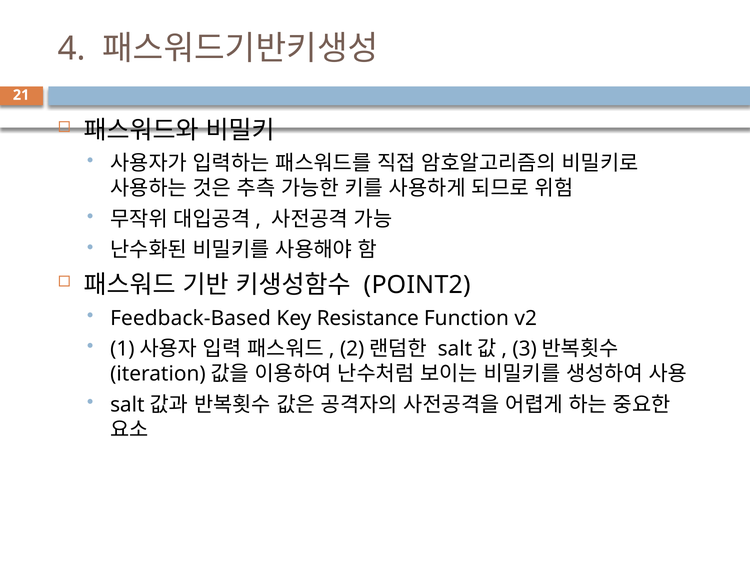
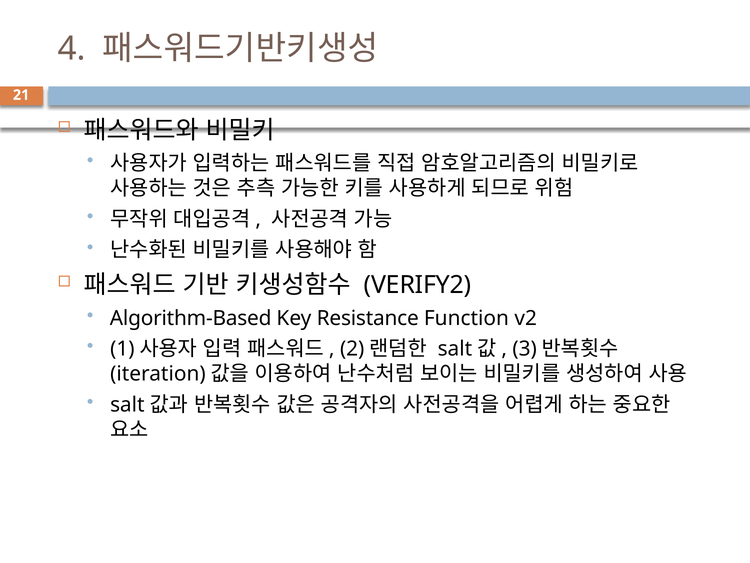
POINT2: POINT2 -> VERIFY2
Feedback-Based: Feedback-Based -> Algorithm-Based
